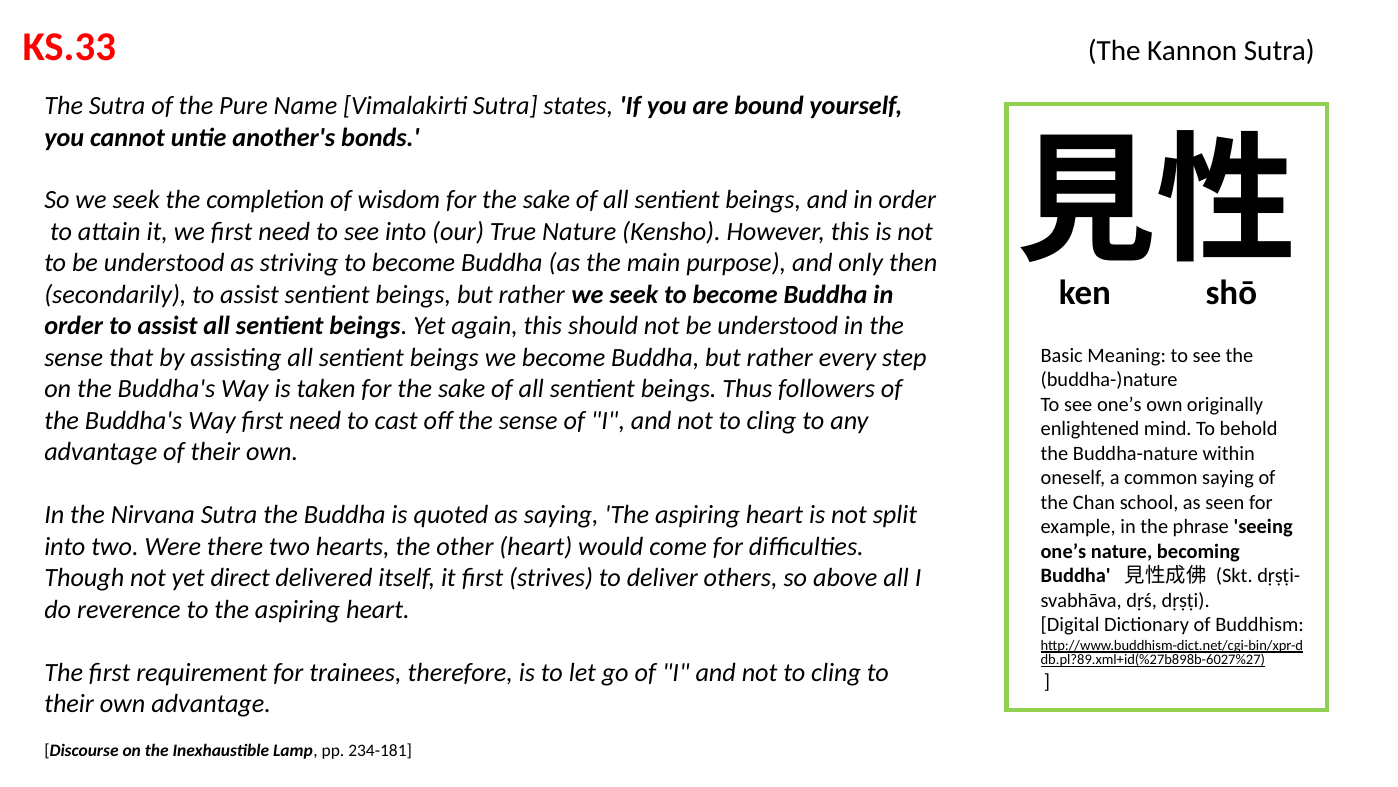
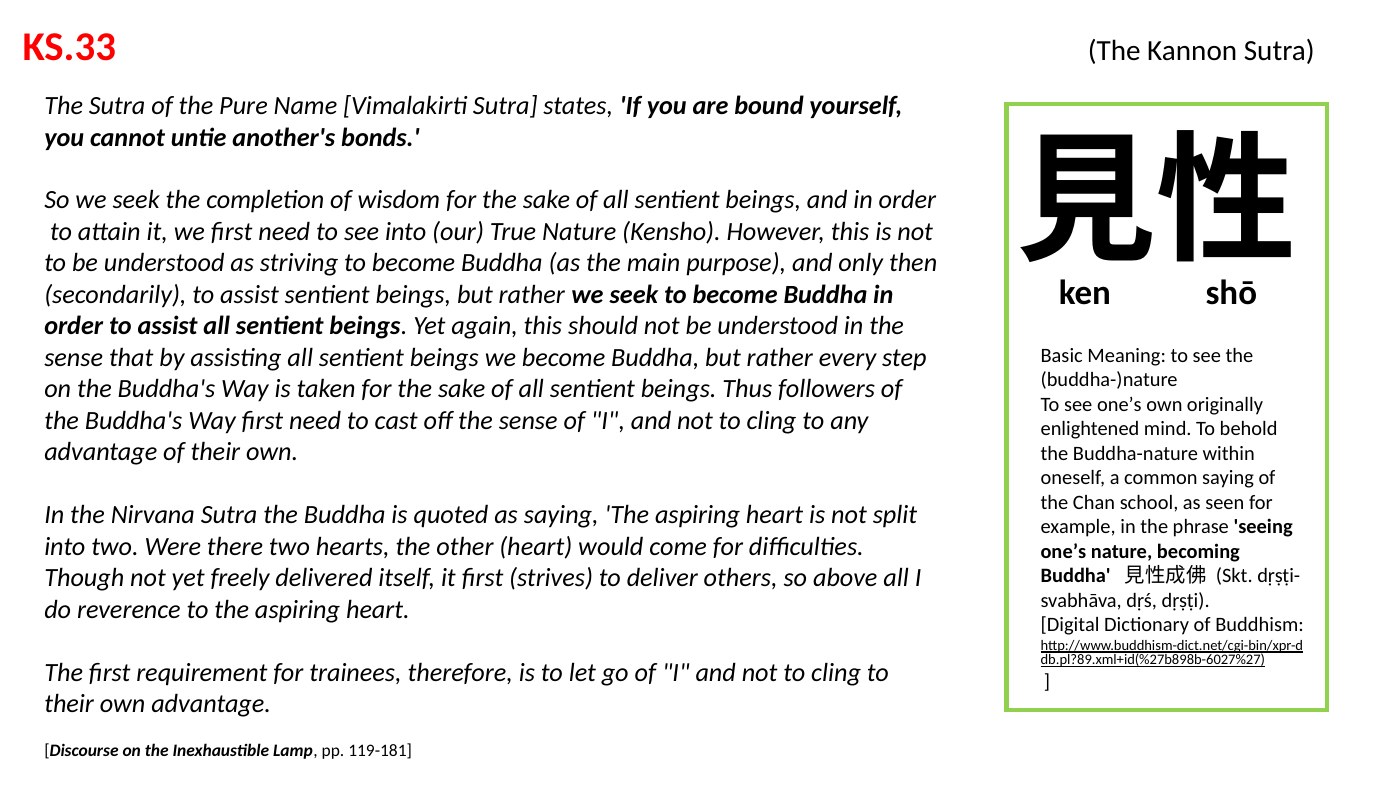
direct: direct -> freely
234-181: 234-181 -> 119-181
